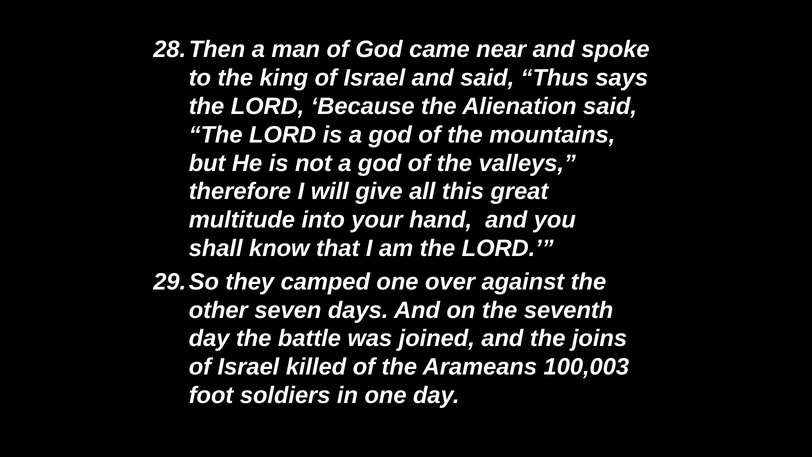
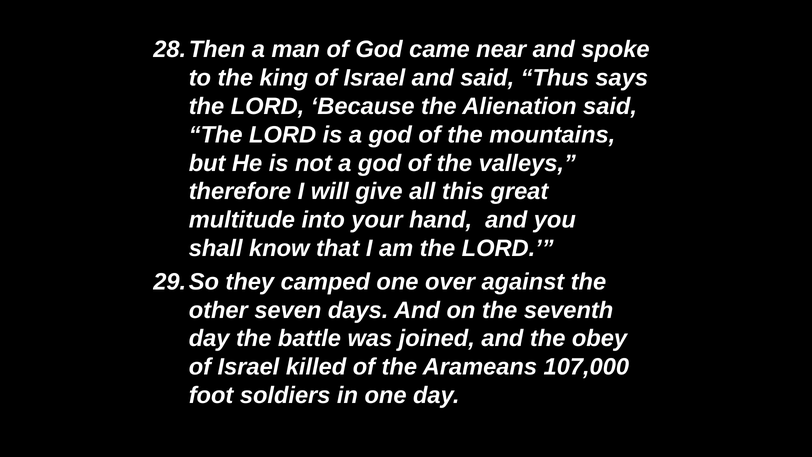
joins: joins -> obey
100,003: 100,003 -> 107,000
